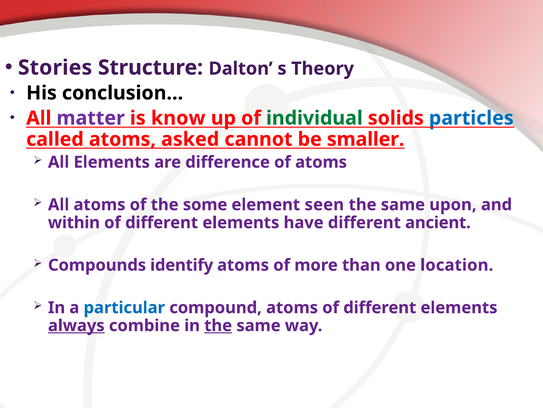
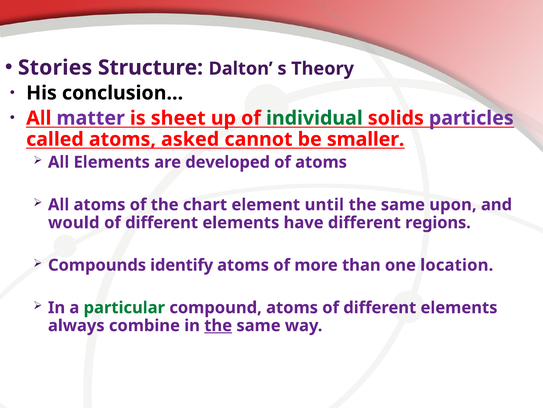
know: know -> sheet
particles colour: blue -> purple
difference: difference -> developed
some: some -> chart
seen: seen -> until
within: within -> would
ancient: ancient -> regions
particular colour: blue -> green
always underline: present -> none
